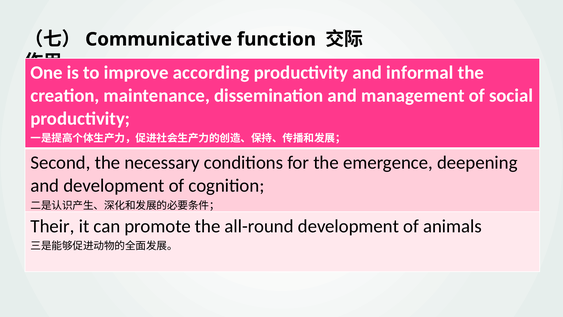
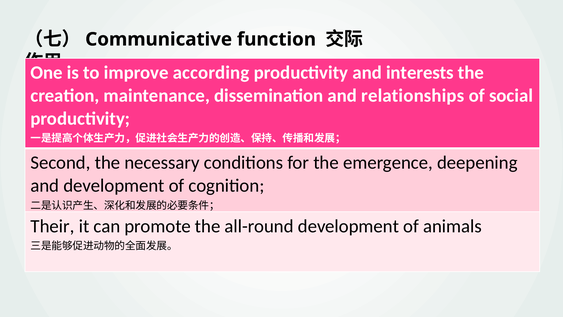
informal: informal -> interests
management: management -> relationships
